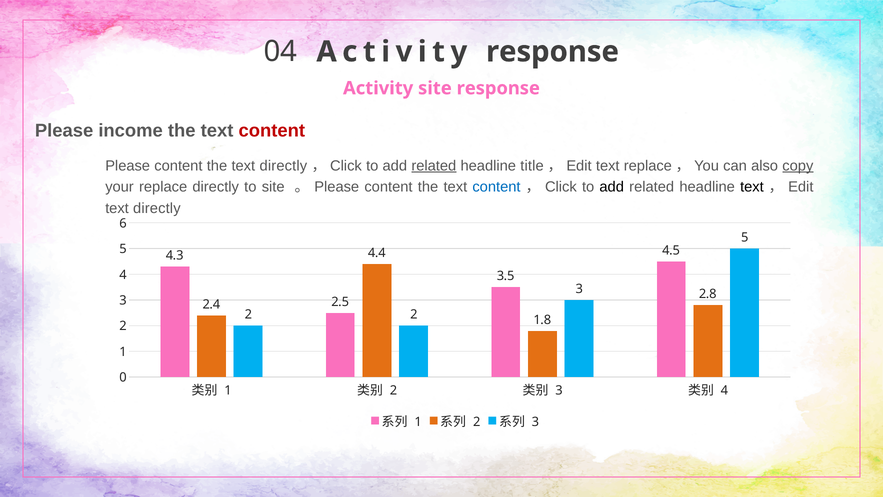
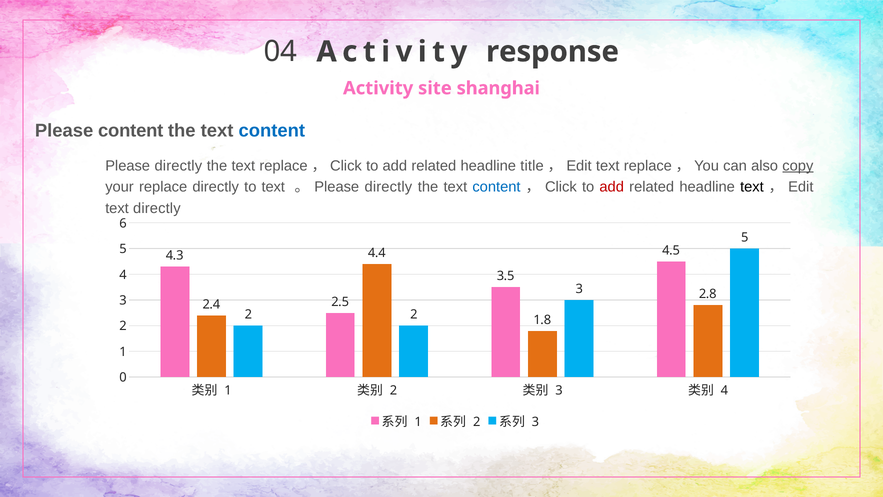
site response: response -> shanghai
Please income: income -> content
content at (272, 131) colour: red -> blue
content at (178, 166): content -> directly
the text directly: directly -> replace
related at (434, 166) underline: present -> none
to site: site -> text
content at (388, 187): content -> directly
add at (612, 187) colour: black -> red
